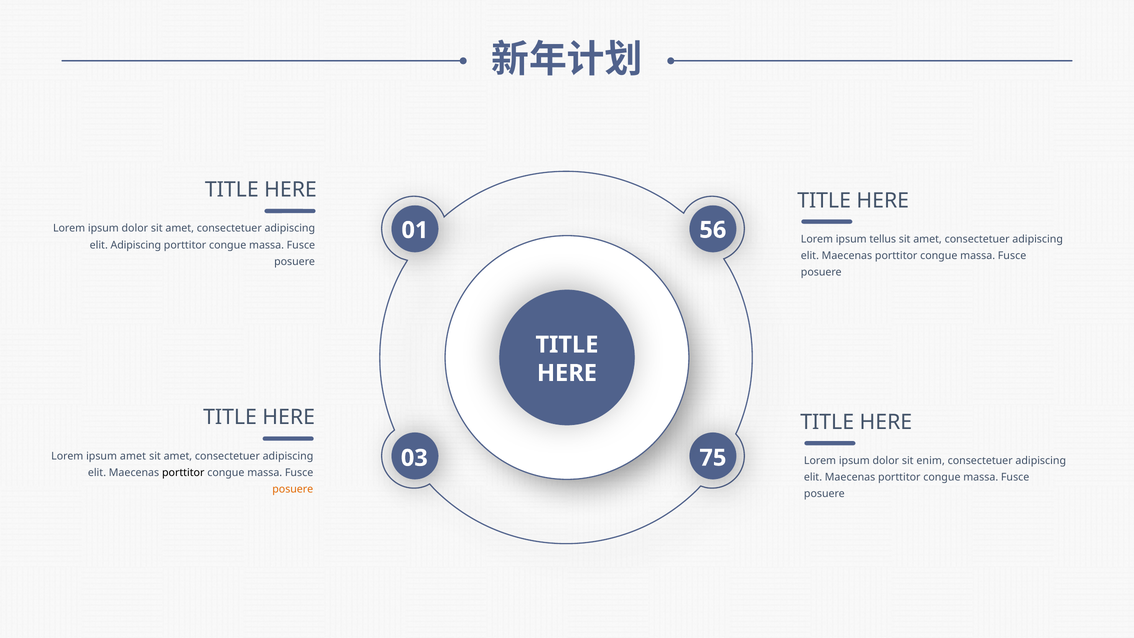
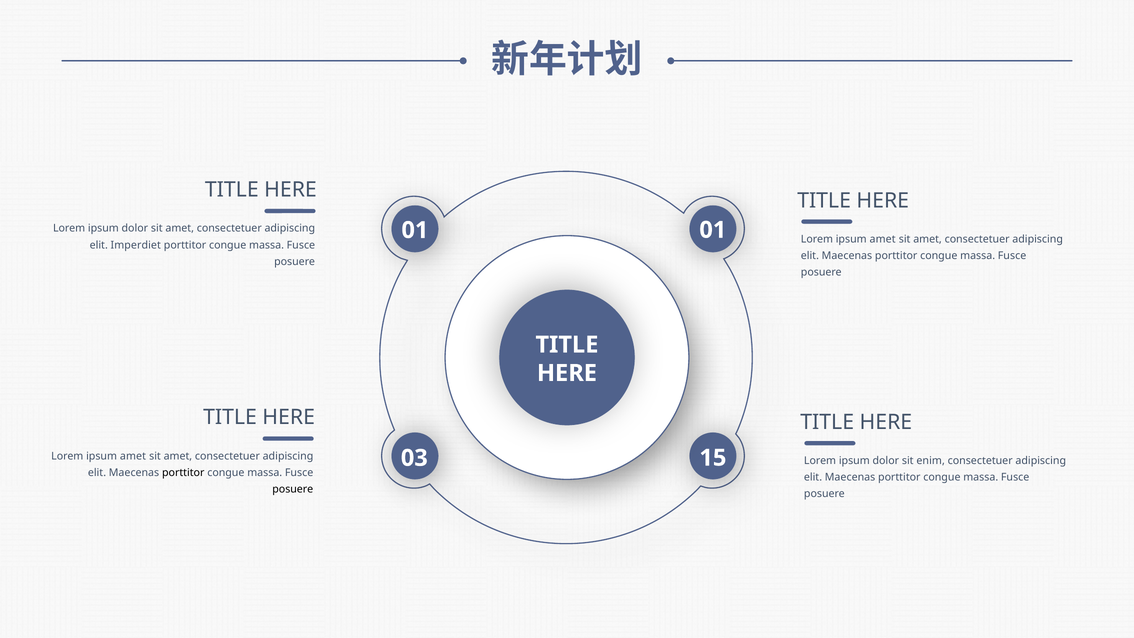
01 56: 56 -> 01
tellus at (883, 239): tellus -> amet
elit Adipiscing: Adipiscing -> Imperdiet
75: 75 -> 15
posuere at (293, 489) colour: orange -> black
